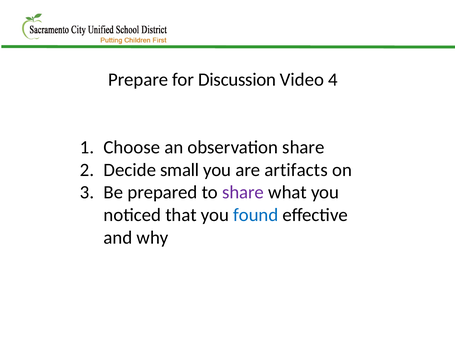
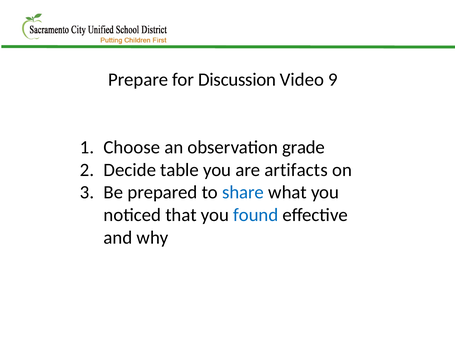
4: 4 -> 9
observation share: share -> grade
small: small -> table
share at (243, 193) colour: purple -> blue
